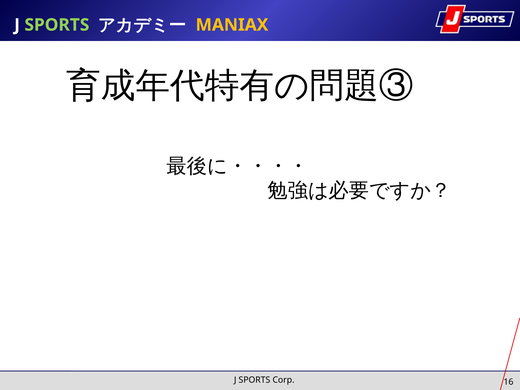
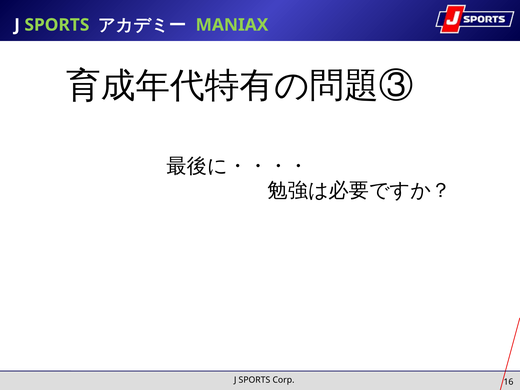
MANIAX colour: yellow -> light green
